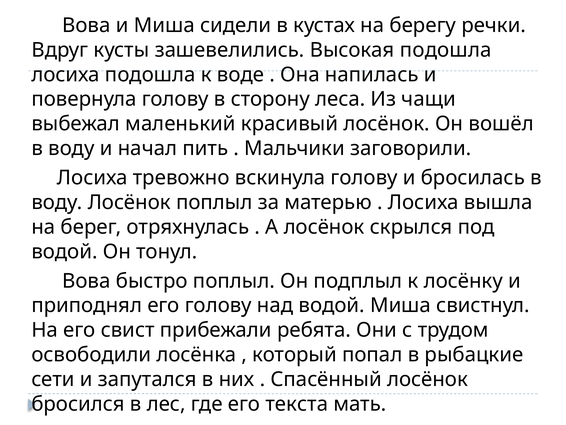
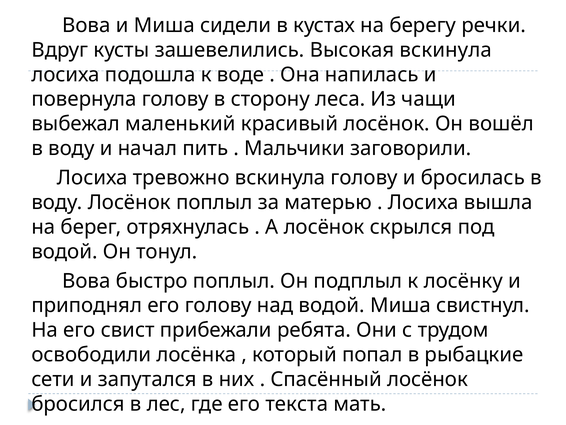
Высокая подошла: подошла -> вскинула
